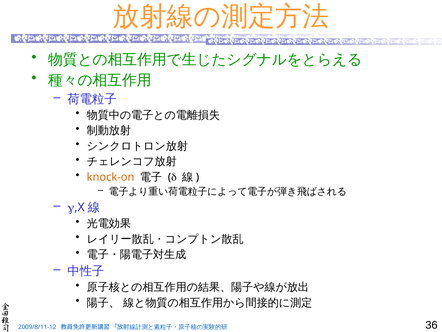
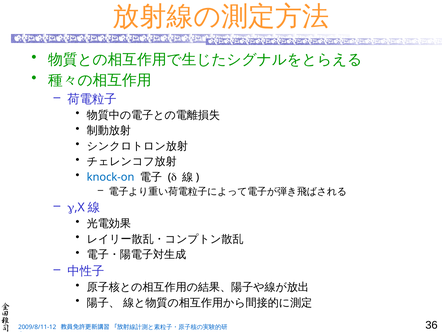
knock-on colour: orange -> blue
